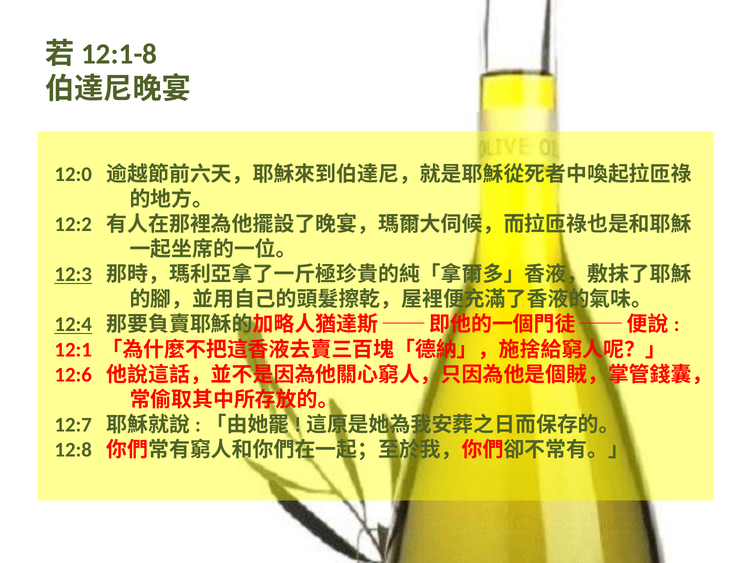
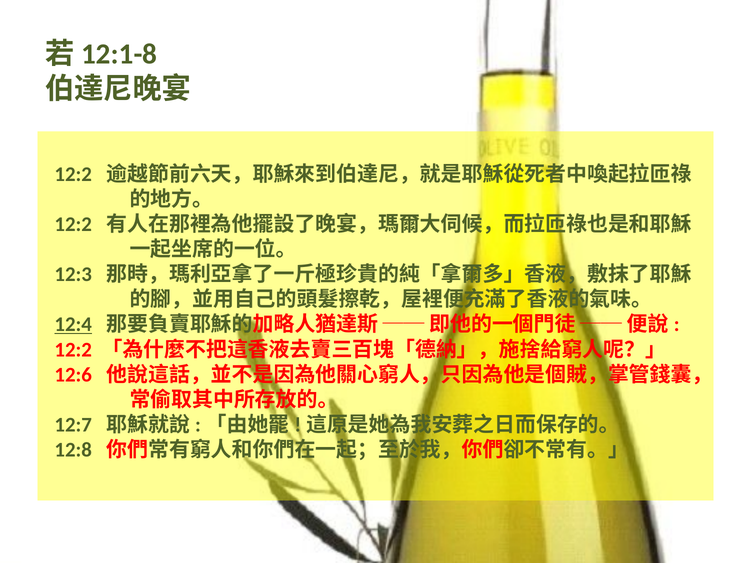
12:0 at (73, 174): 12:0 -> 12:2
12:3 underline: present -> none
12:1 at (73, 350): 12:1 -> 12:2
